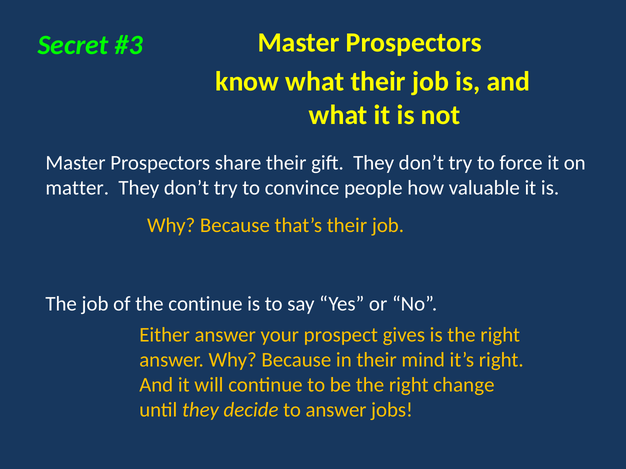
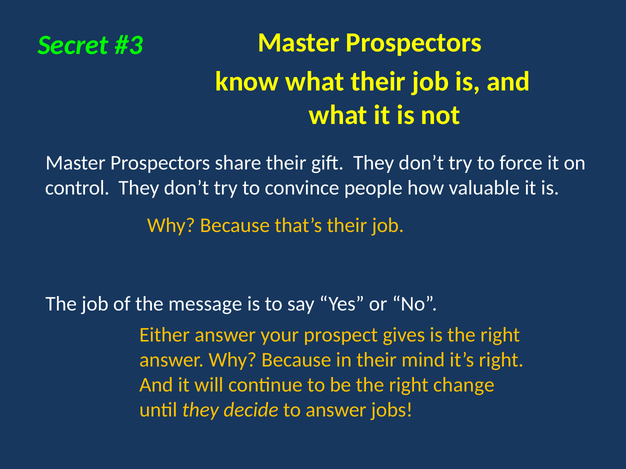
matter: matter -> control
the continue: continue -> message
